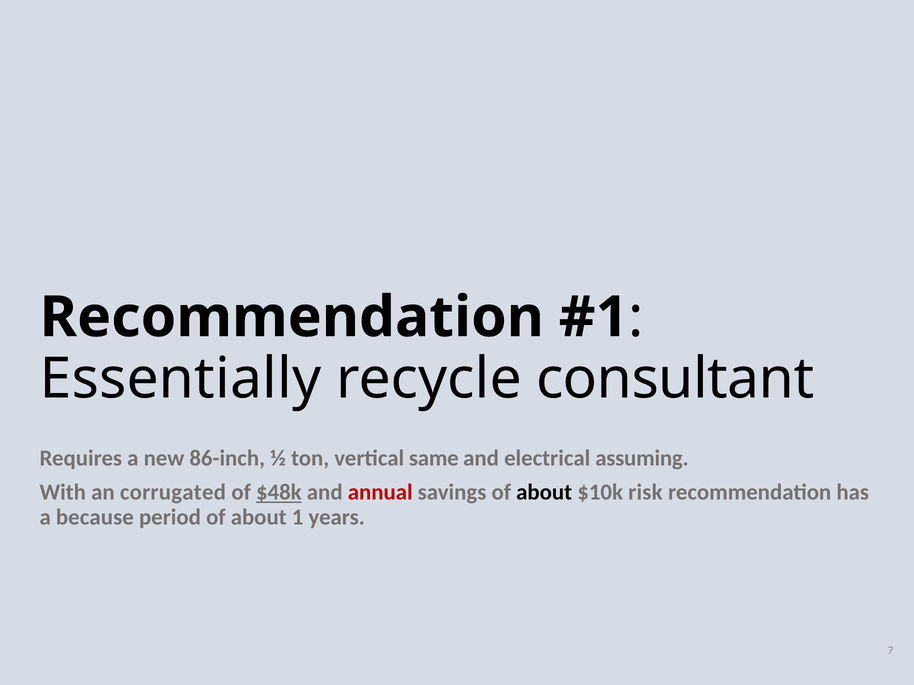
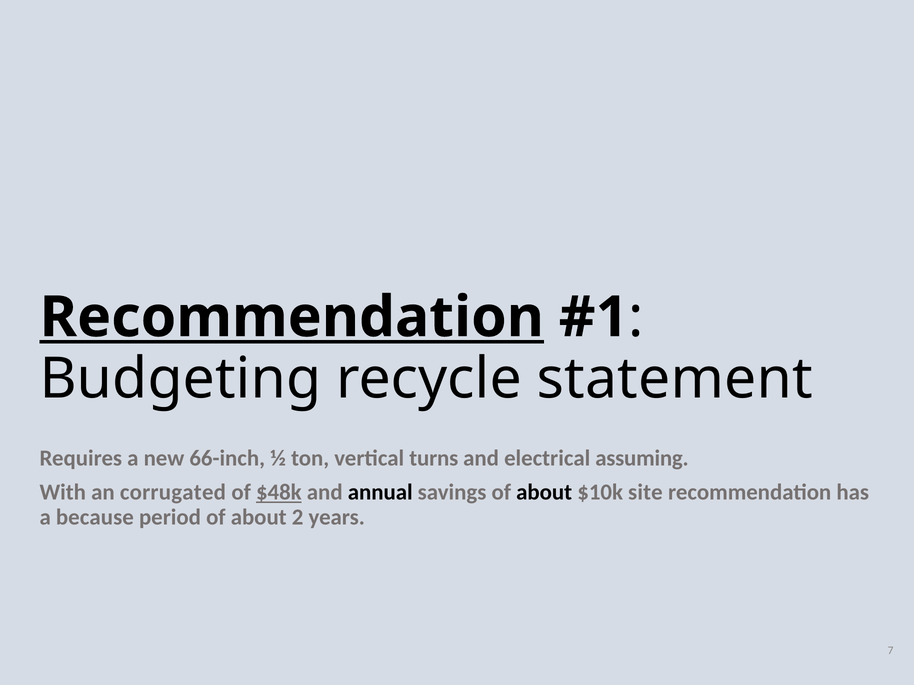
Recommendation at (292, 318) underline: none -> present
Essentially: Essentially -> Budgeting
consultant: consultant -> statement
86-inch: 86-inch -> 66-inch
same: same -> turns
annual colour: red -> black
risk: risk -> site
1: 1 -> 2
